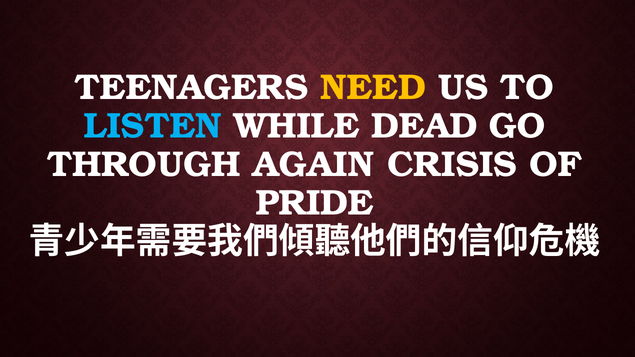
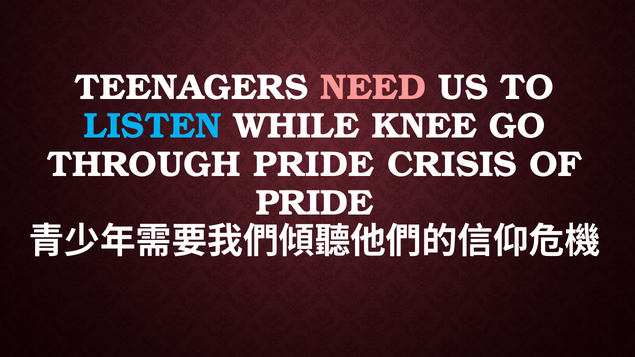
NEED colour: yellow -> pink
DEAD: DEAD -> KNEE
THROUGH AGAIN: AGAIN -> PRIDE
